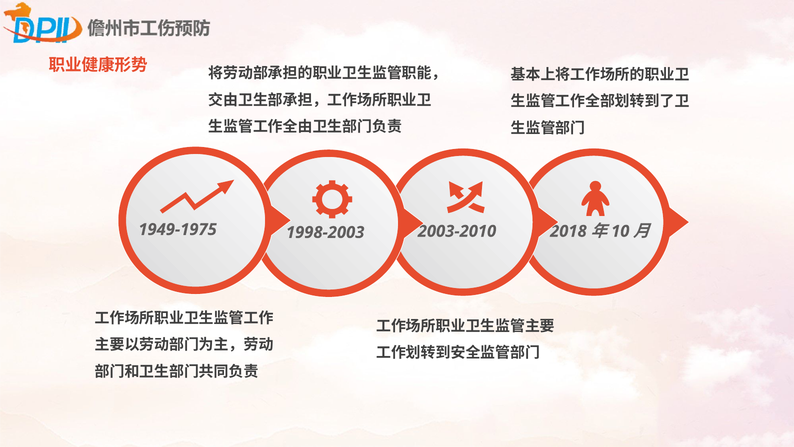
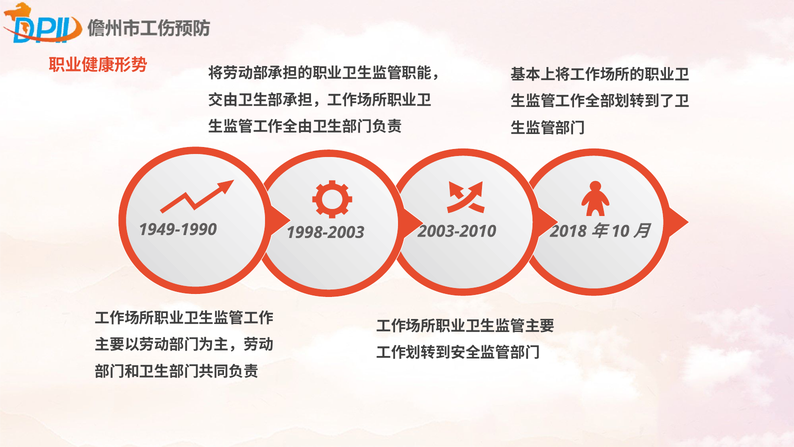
1949-1975: 1949-1975 -> 1949-1990
